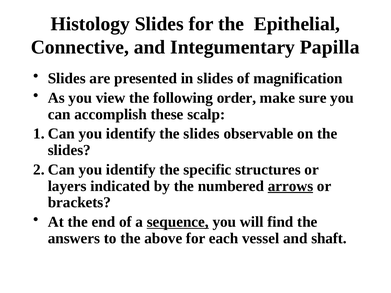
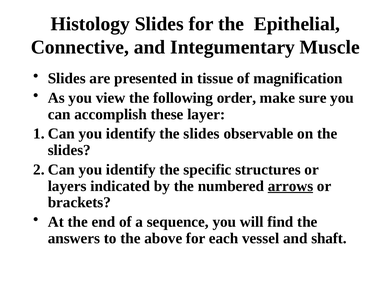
Papilla: Papilla -> Muscle
in slides: slides -> tissue
scalp: scalp -> layer
sequence underline: present -> none
